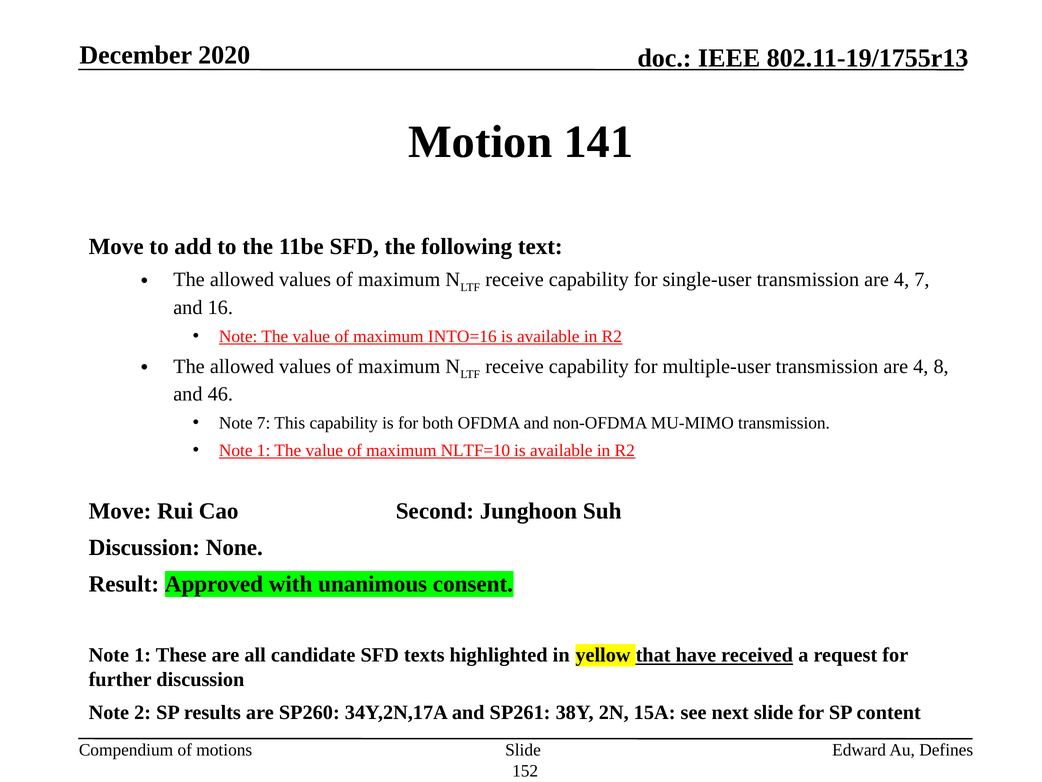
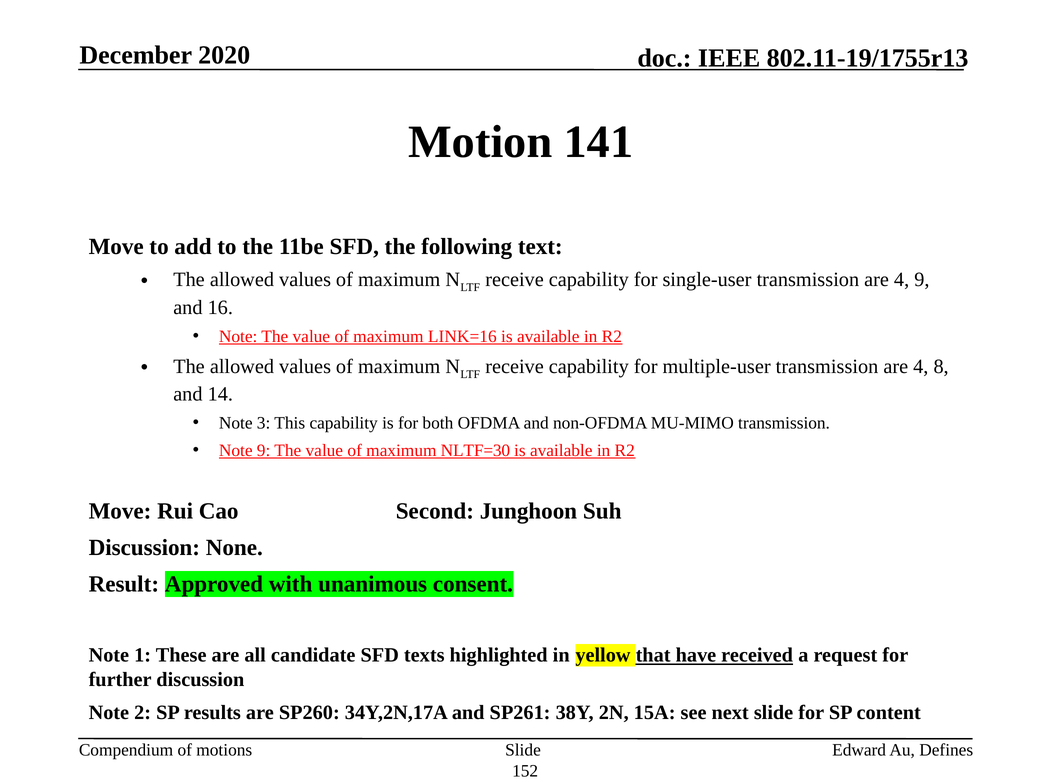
4 7: 7 -> 9
INTO=16: INTO=16 -> LINK=16
46: 46 -> 14
Note 7: 7 -> 3
1 at (264, 450): 1 -> 9
NLTF=10: NLTF=10 -> NLTF=30
